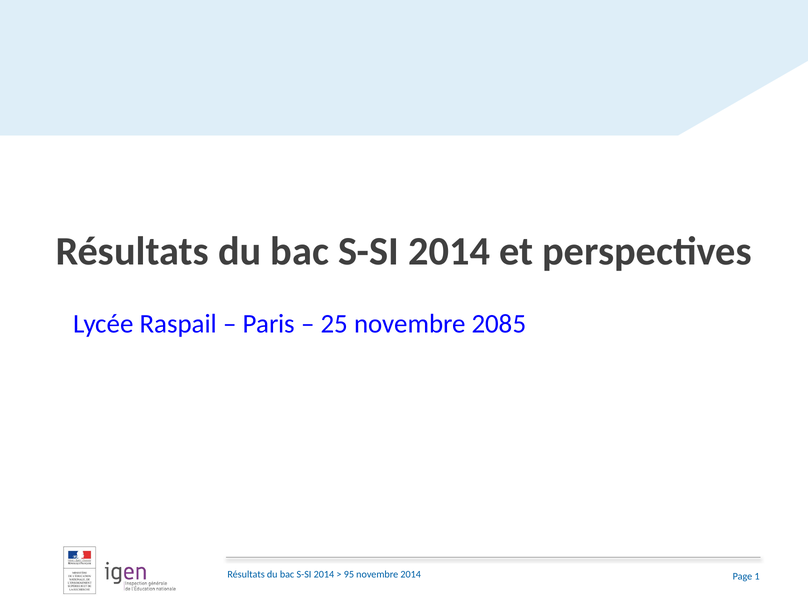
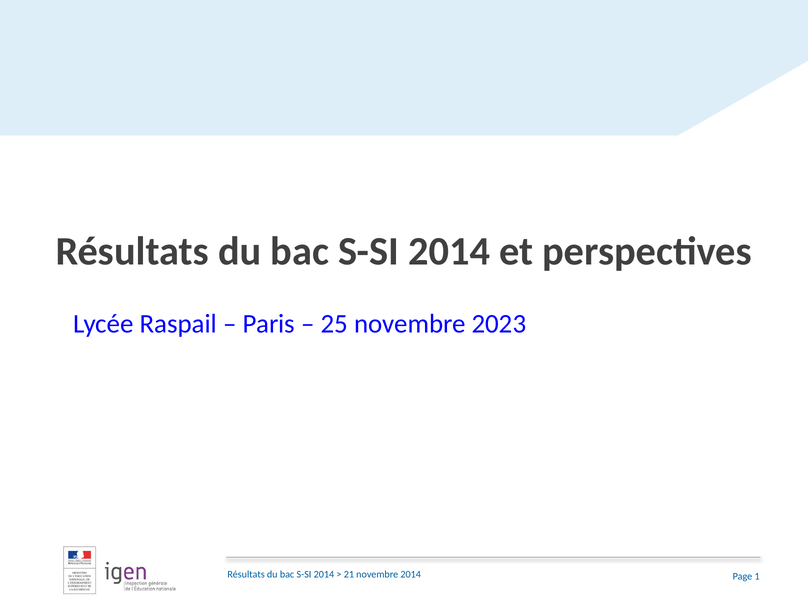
2085: 2085 -> 2023
95: 95 -> 21
